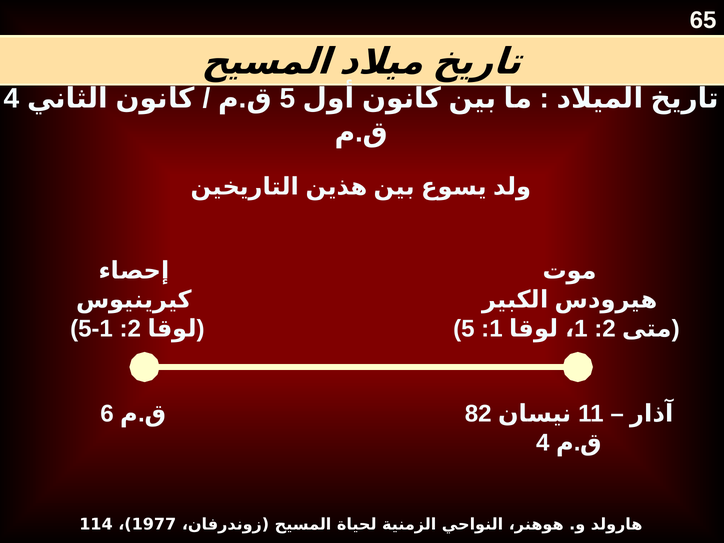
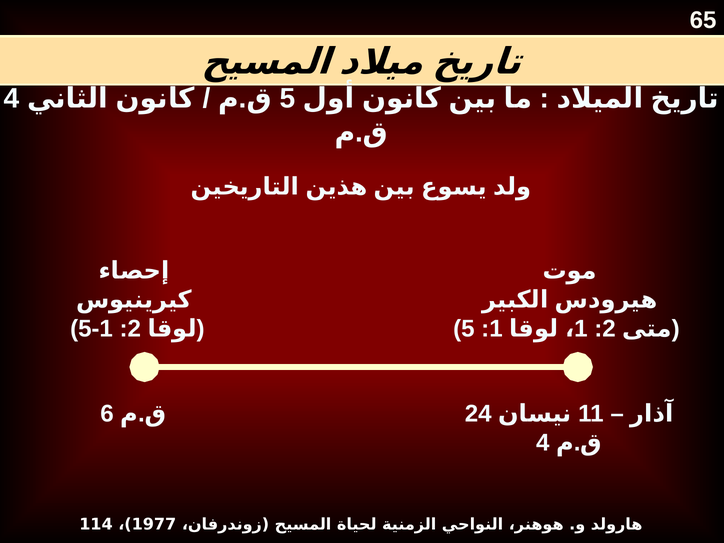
82: 82 -> 24
